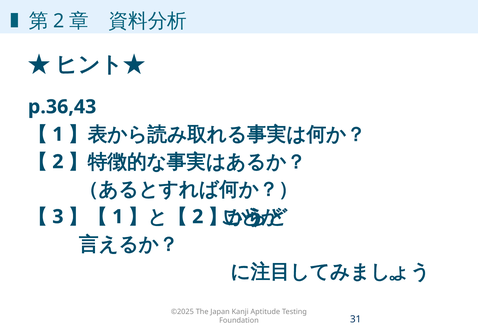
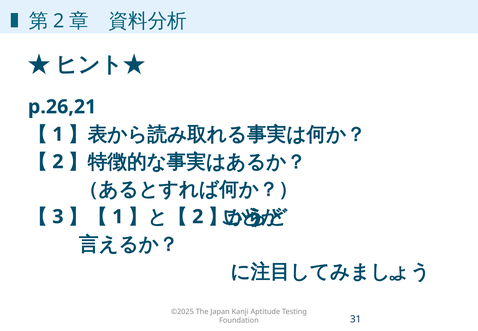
p.36,43: p.36,43 -> p.26,21
